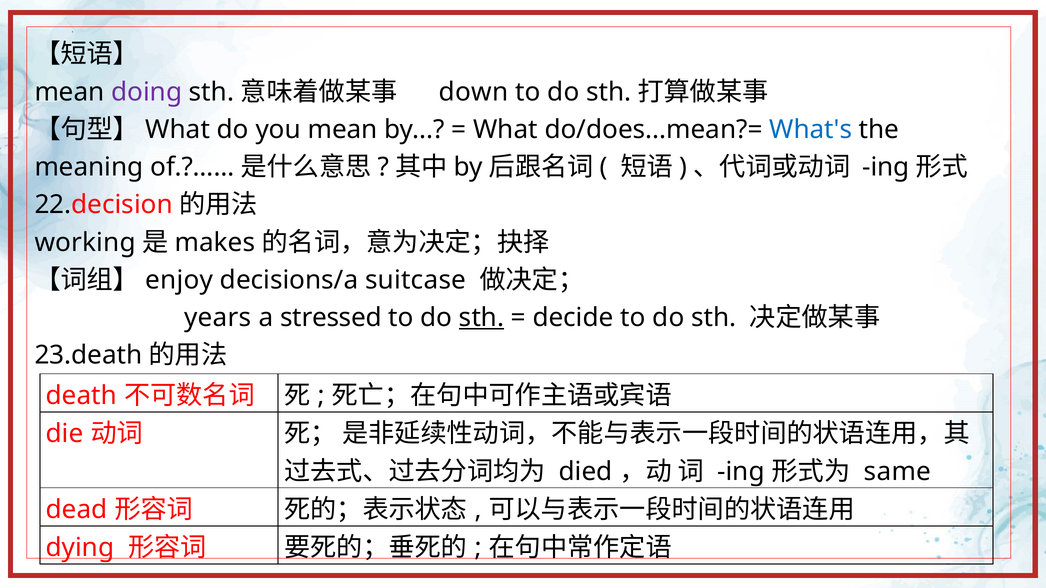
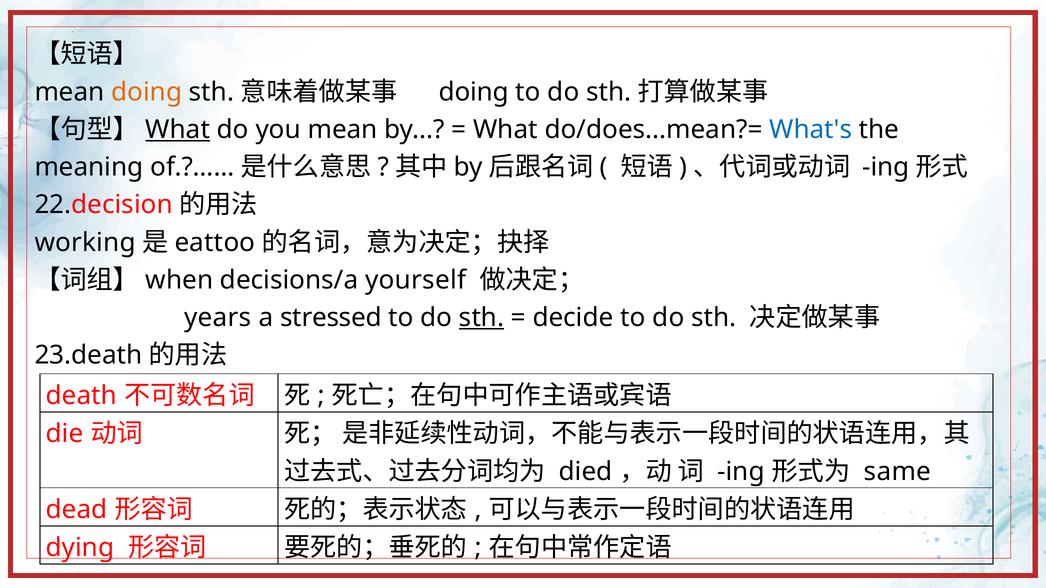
doing at (147, 92) colour: purple -> orange
down at (474, 92): down -> doing
What at (178, 130) underline: none -> present
makes: makes -> eattoo
enjoy: enjoy -> when
suitcase: suitcase -> yourself
